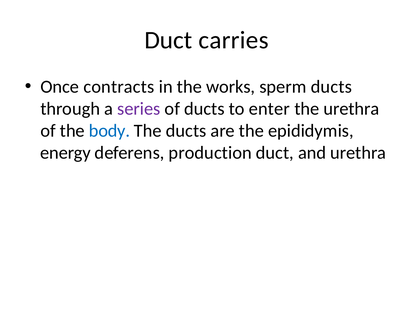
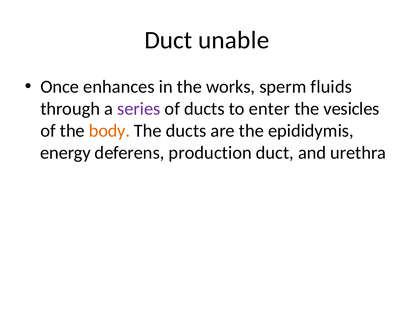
carries: carries -> unable
contracts: contracts -> enhances
sperm ducts: ducts -> fluids
the urethra: urethra -> vesicles
body colour: blue -> orange
